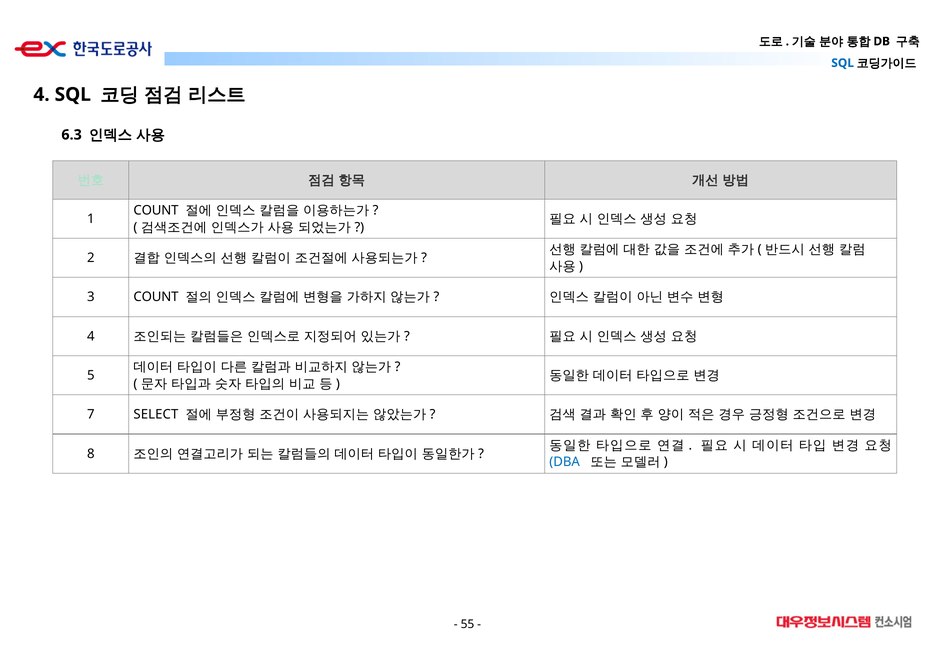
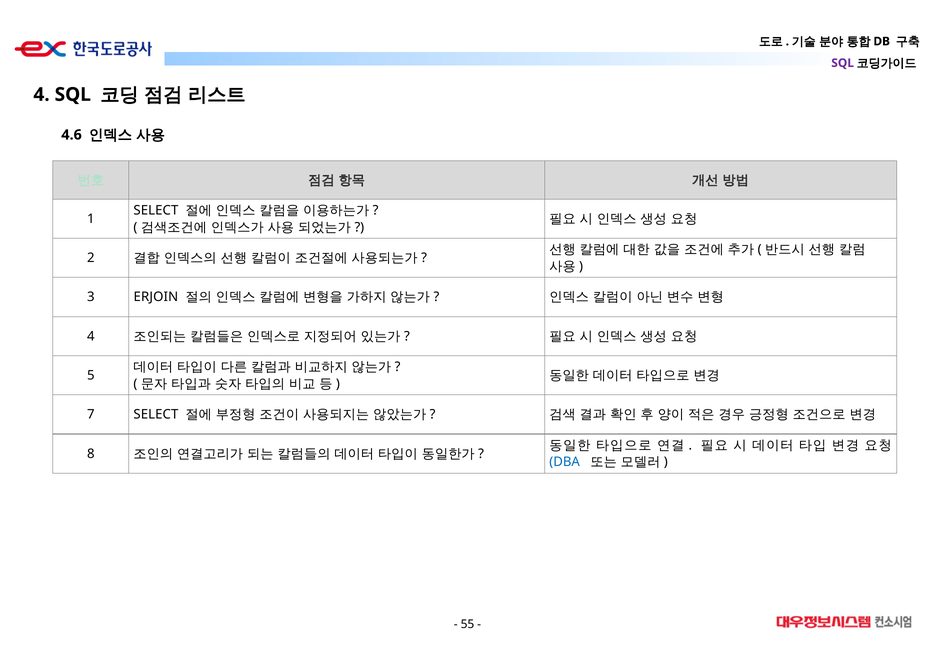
SQL at (843, 63) colour: blue -> purple
6.3: 6.3 -> 4.6
COUNT at (156, 210): COUNT -> SELECT
3 COUNT: COUNT -> ERJOIN
